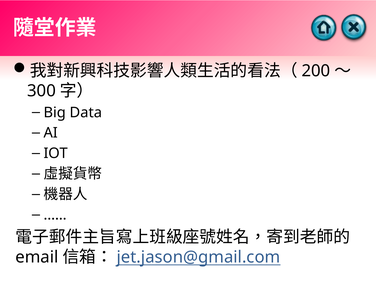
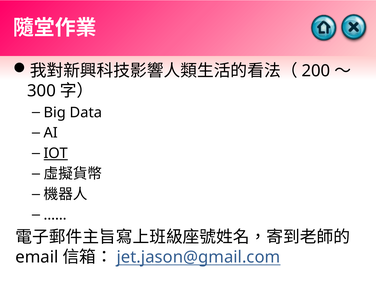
IOT underline: none -> present
